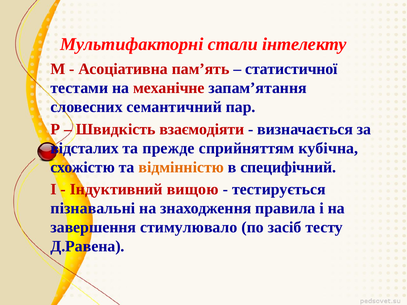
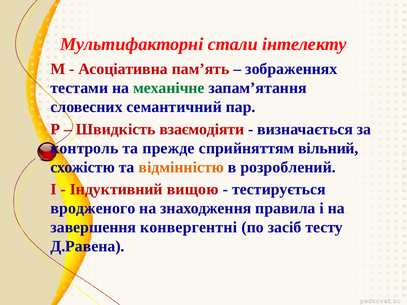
статистичної: статистичної -> зображеннях
механічне colour: red -> green
відсталих: відсталих -> контроль
кубічна: кубічна -> вільний
специфічний: специфічний -> розроблений
пізнавальні: пізнавальні -> вродженого
стимулювало: стимулювало -> конвергентні
